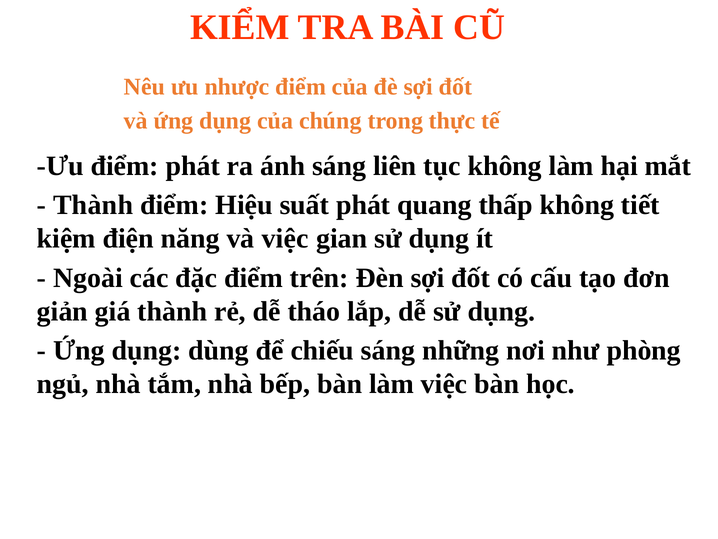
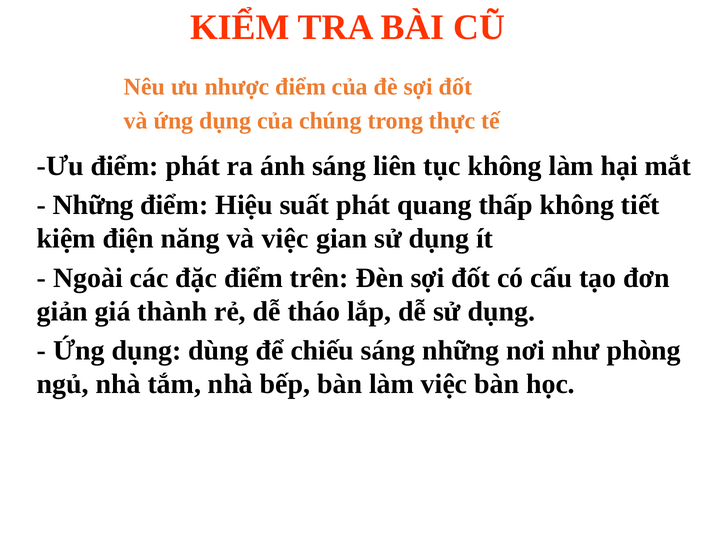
Thành at (93, 205): Thành -> Những
